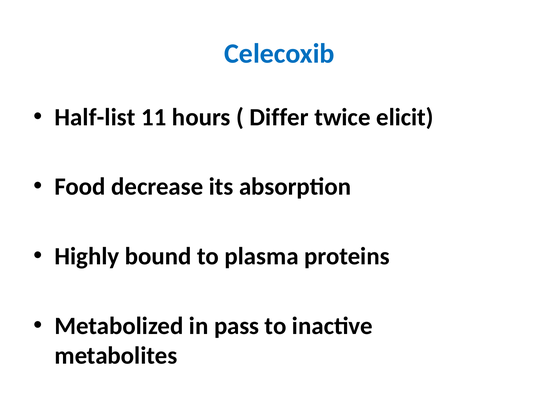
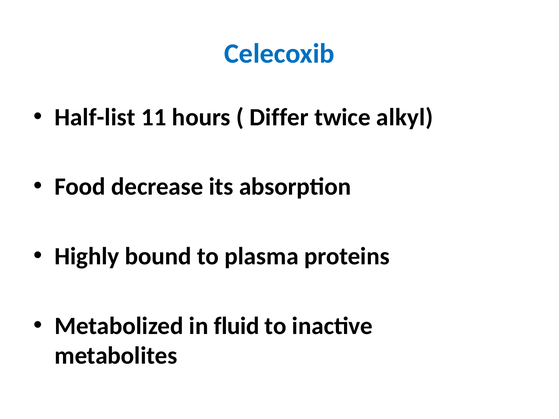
elicit: elicit -> alkyl
pass: pass -> fluid
